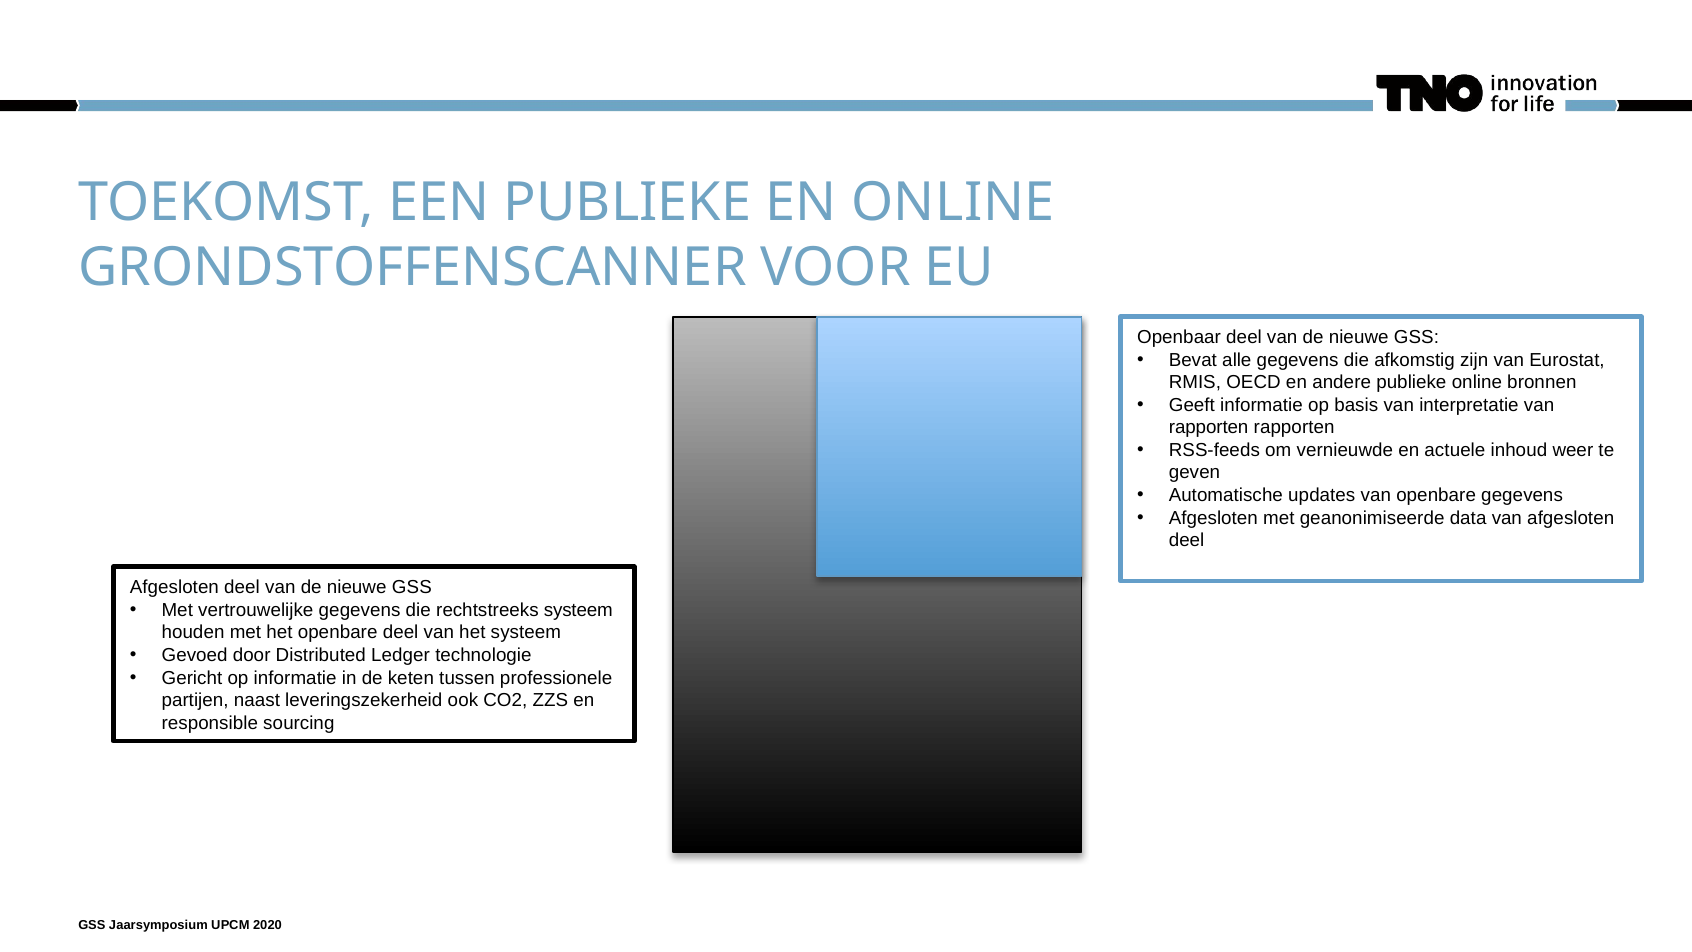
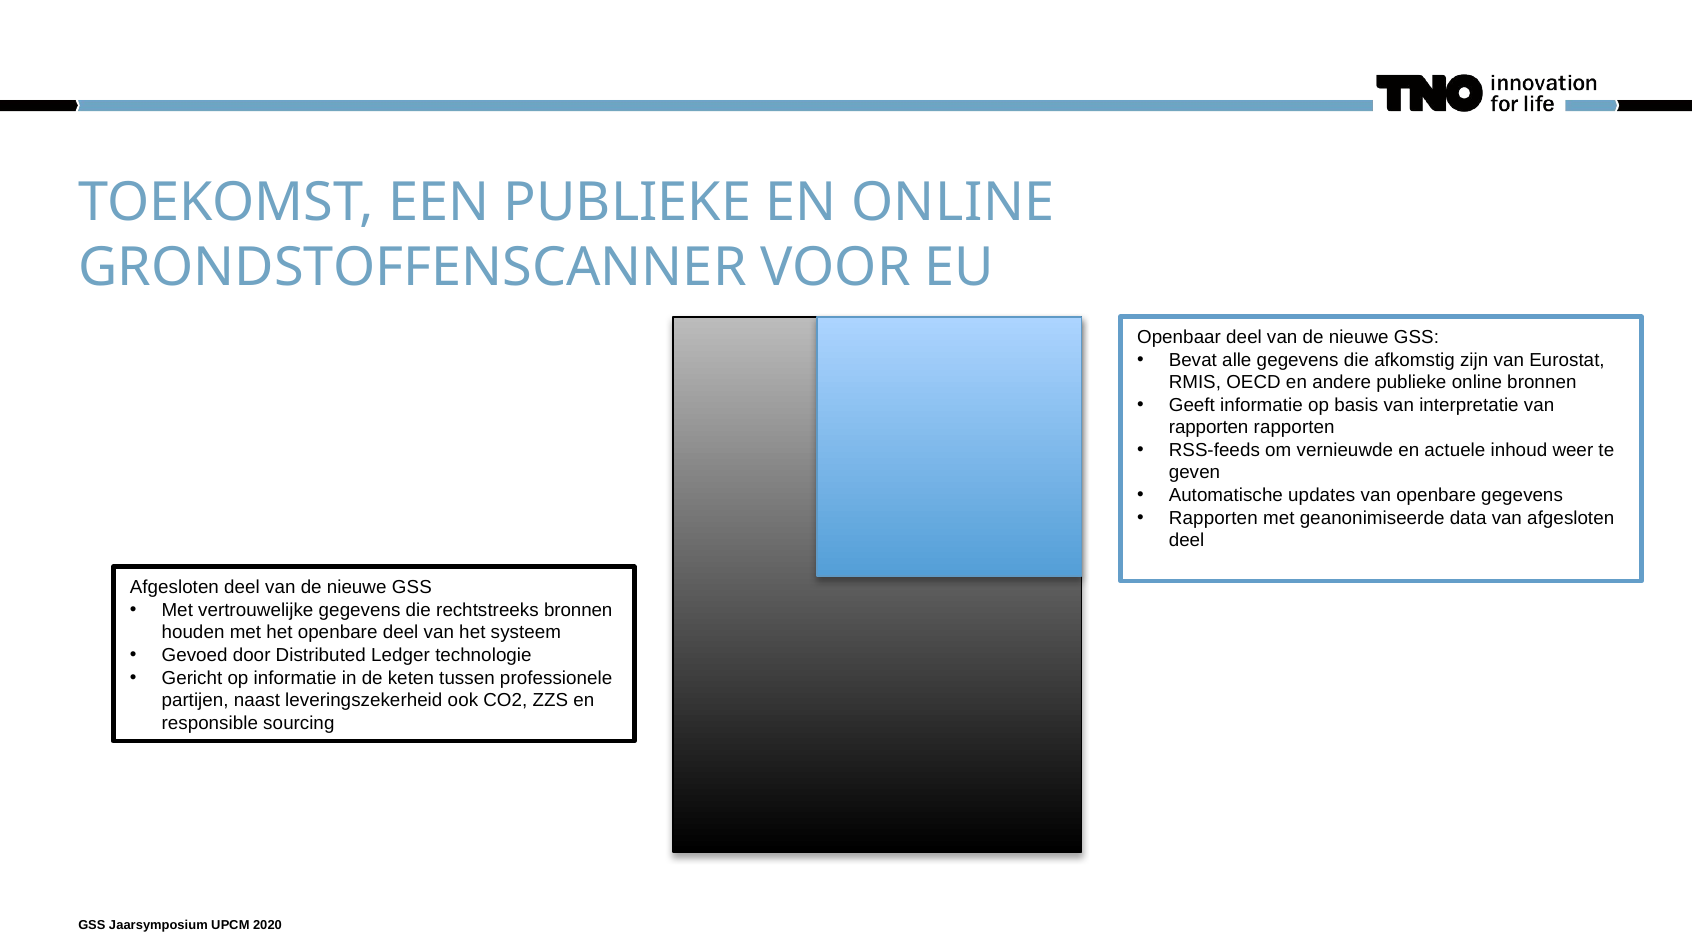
Afgesloten at (1213, 518): Afgesloten -> Rapporten
rechtstreeks systeem: systeem -> bronnen
